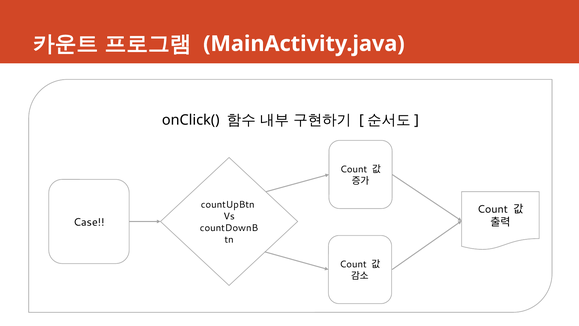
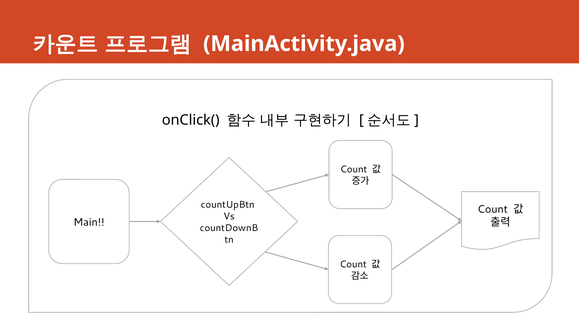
Case: Case -> Main
